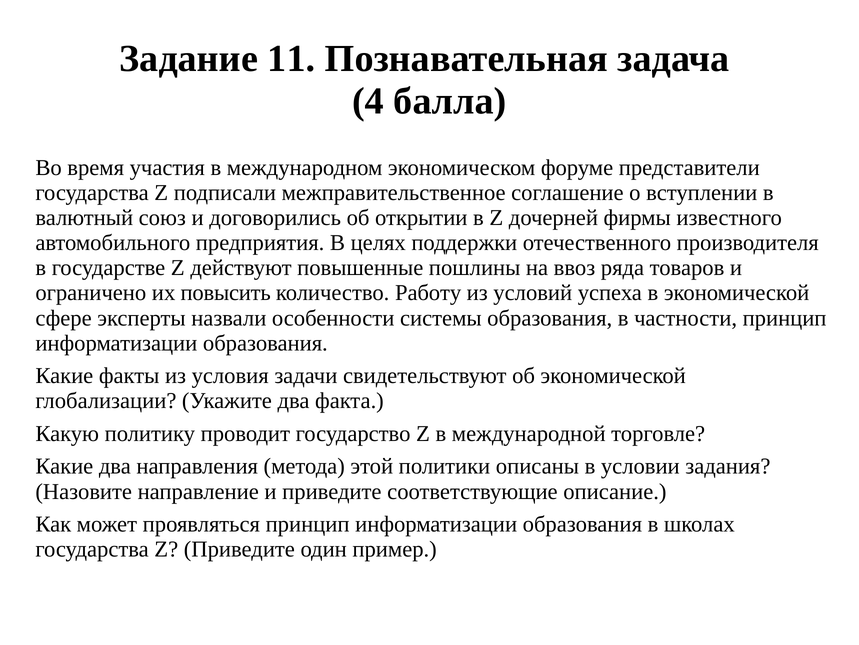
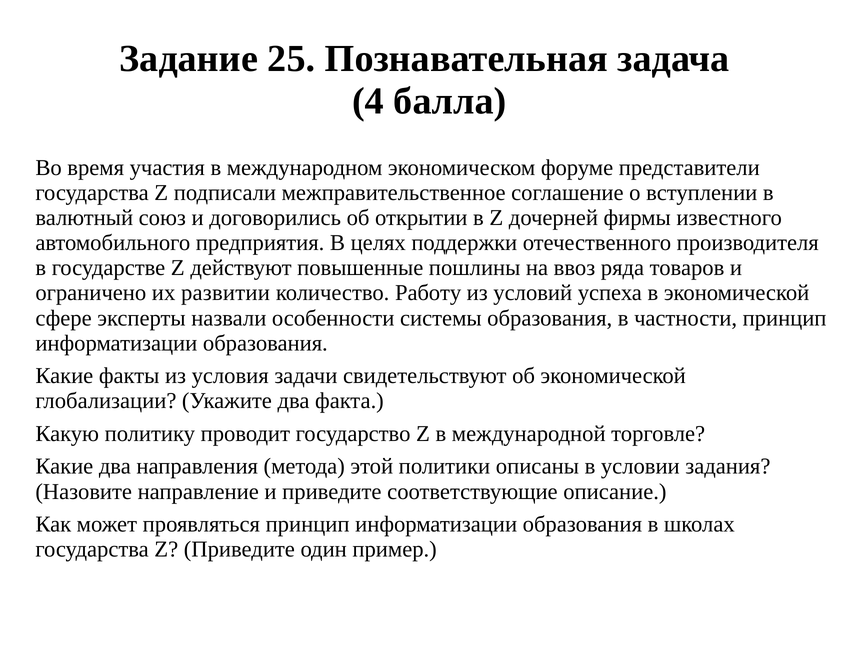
11: 11 -> 25
повысить: повысить -> развитии
